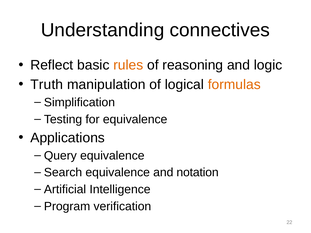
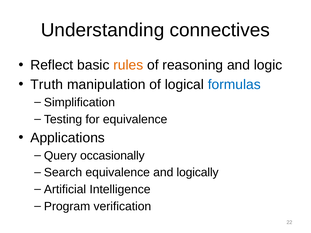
formulas colour: orange -> blue
Query equivalence: equivalence -> occasionally
notation: notation -> logically
